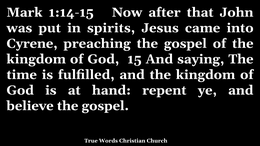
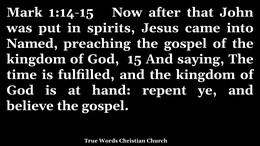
Cyrene: Cyrene -> Named
